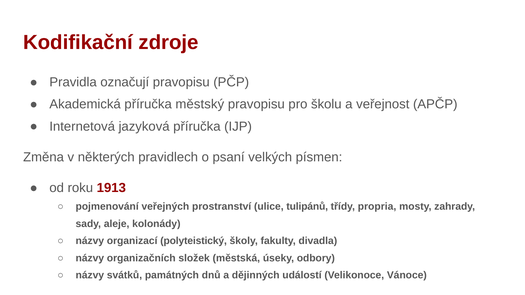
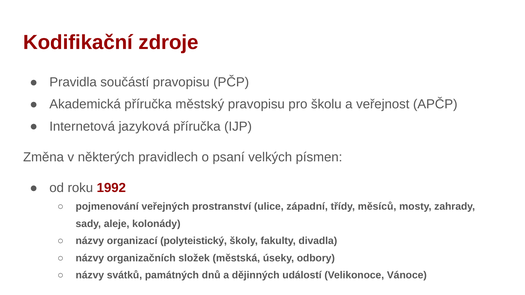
označují: označují -> součástí
1913: 1913 -> 1992
tulipánů: tulipánů -> západní
propria: propria -> měsíců
